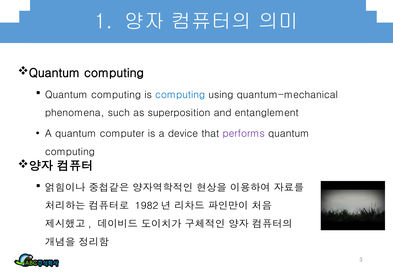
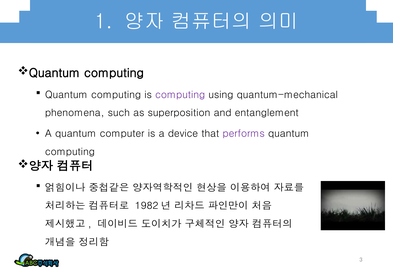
computing at (180, 95) colour: blue -> purple
